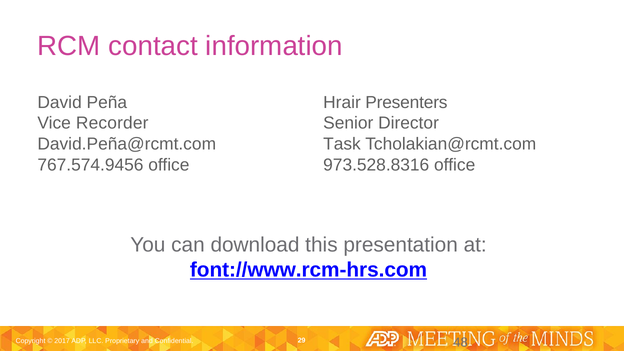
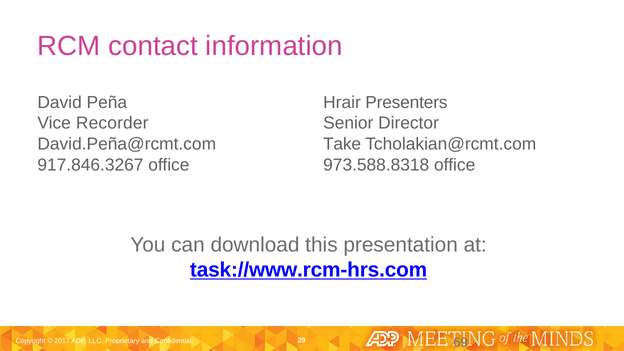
Task: Task -> Take
767.574.9456: 767.574.9456 -> 917.846.3267
973.528.8316: 973.528.8316 -> 973.588.8318
font://www.rcm-hrs.com: font://www.rcm-hrs.com -> task://www.rcm-hrs.com
48: 48 -> 69
